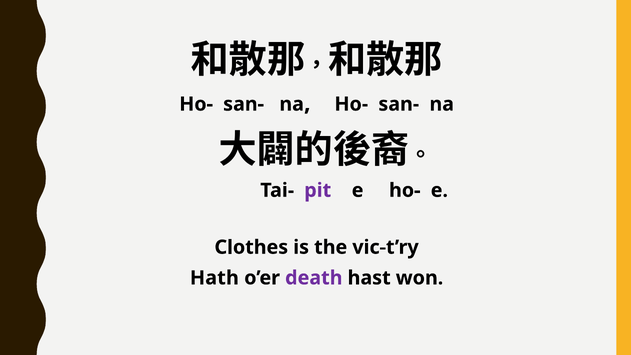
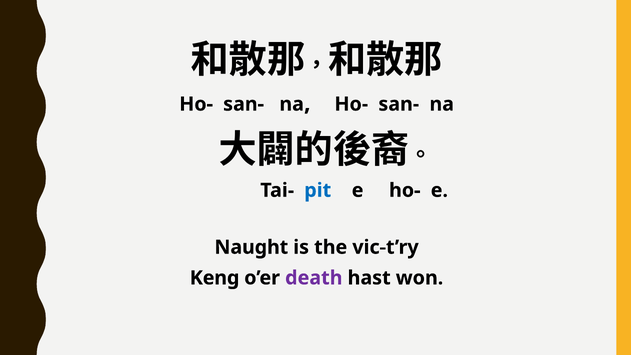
pit colour: purple -> blue
Clothes: Clothes -> Naught
Hath: Hath -> Keng
